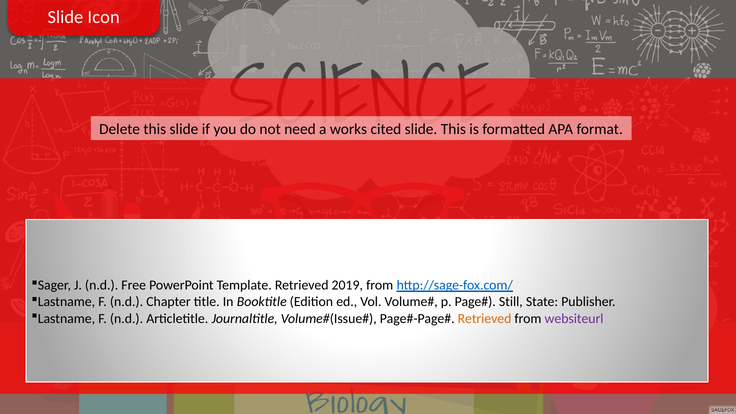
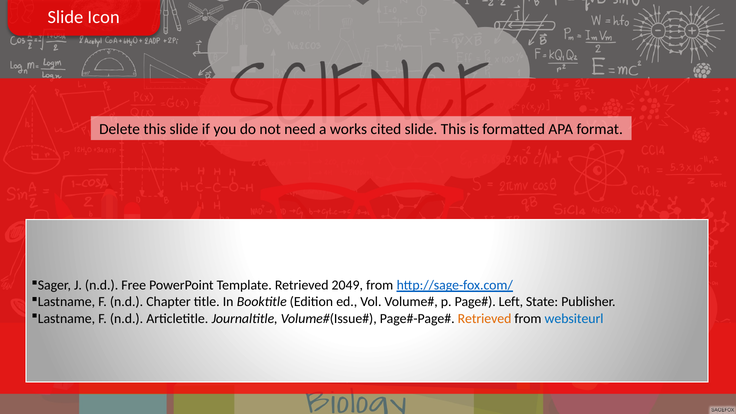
2019: 2019 -> 2049
Still: Still -> Left
websiteurl colour: purple -> blue
